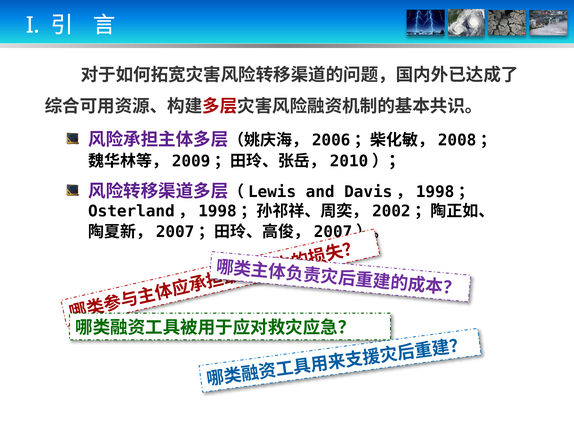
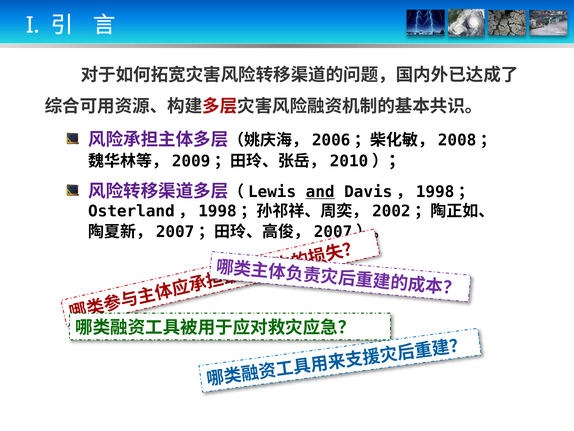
and underline: none -> present
